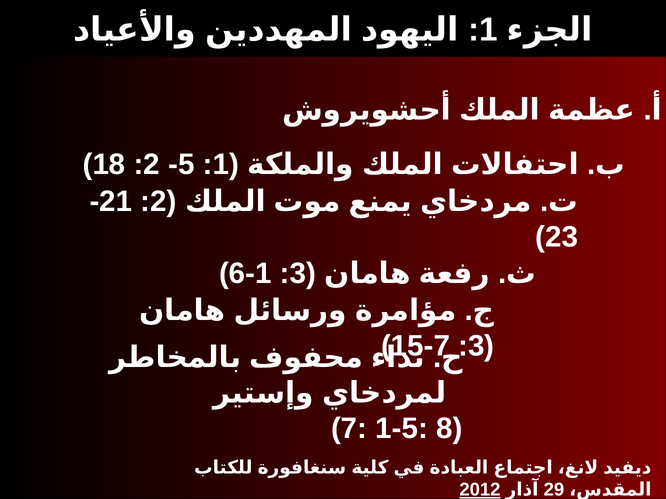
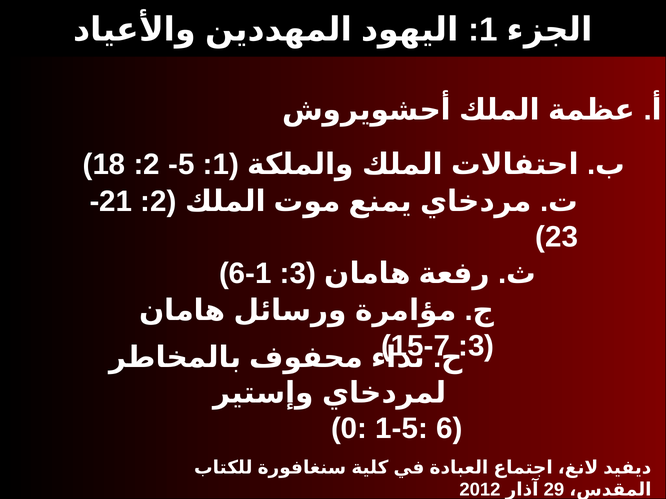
7 at (349, 429): 7 -> 0
1-5 8: 8 -> 6
2012 underline: present -> none
